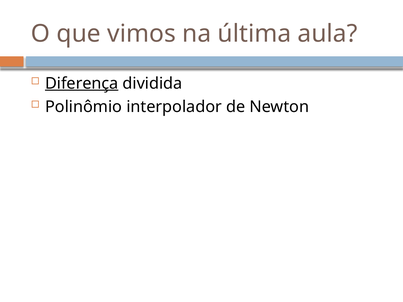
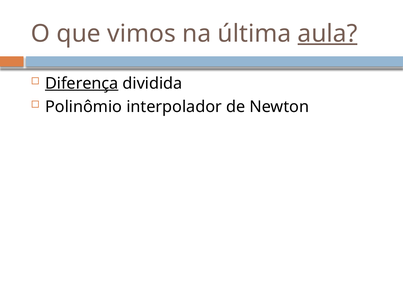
aula underline: none -> present
